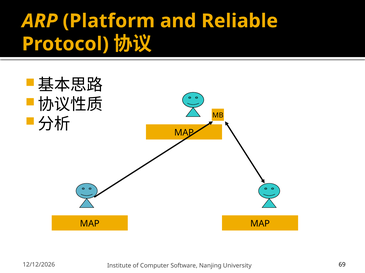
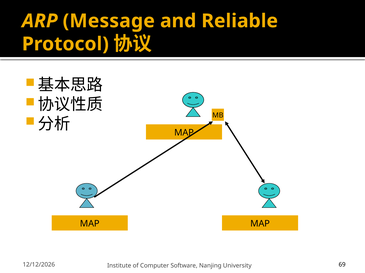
Platform: Platform -> Message
